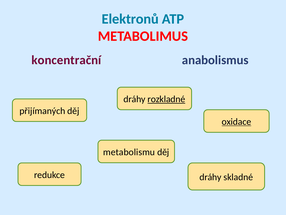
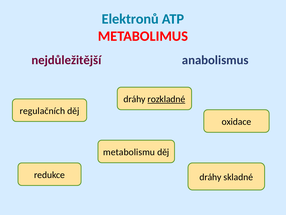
koncentrační: koncentrační -> nejdůležitější
přijímaných: přijímaných -> regulačních
oxidace underline: present -> none
